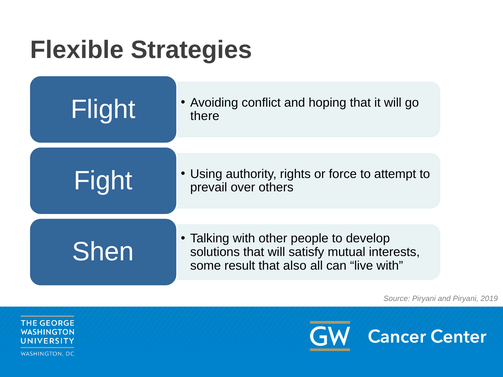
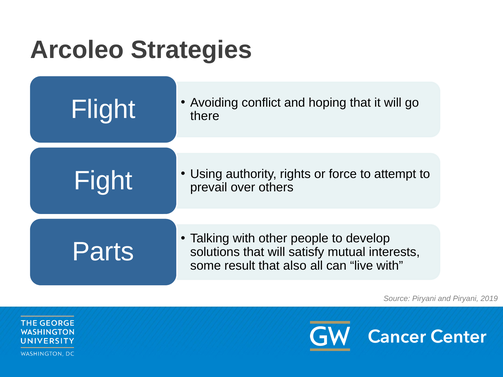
Flexible: Flexible -> Arcoleo
Shen: Shen -> Parts
